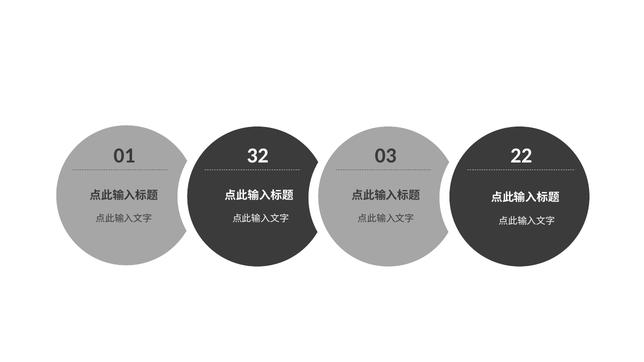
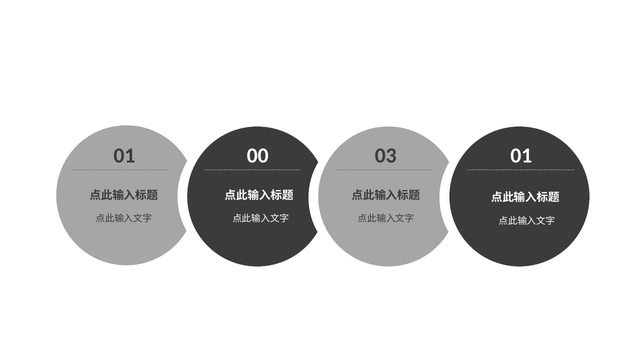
32: 32 -> 00
03 22: 22 -> 01
